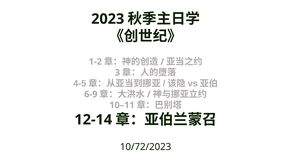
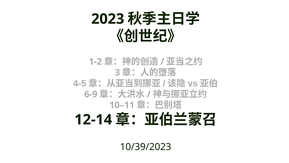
10/72/2023: 10/72/2023 -> 10/39/2023
